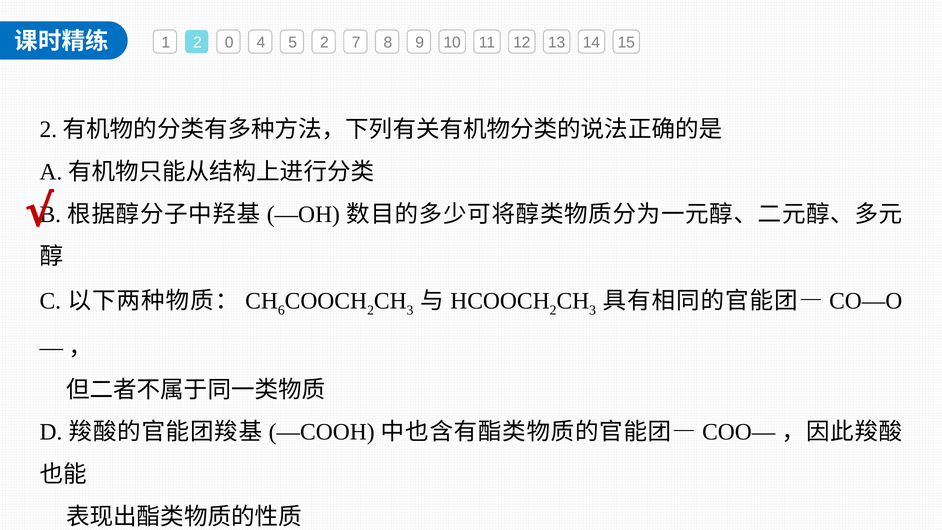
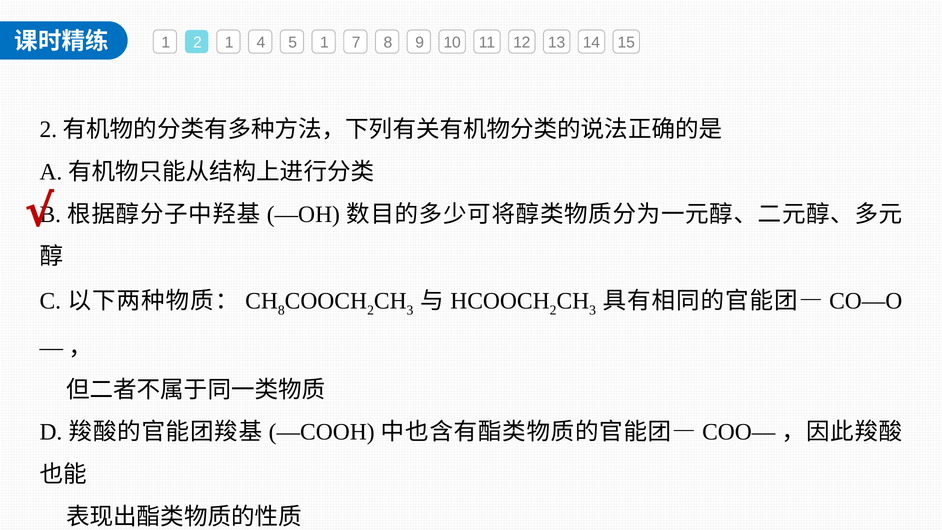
2 0: 0 -> 1
5 2: 2 -> 1
6 at (281, 310): 6 -> 8
